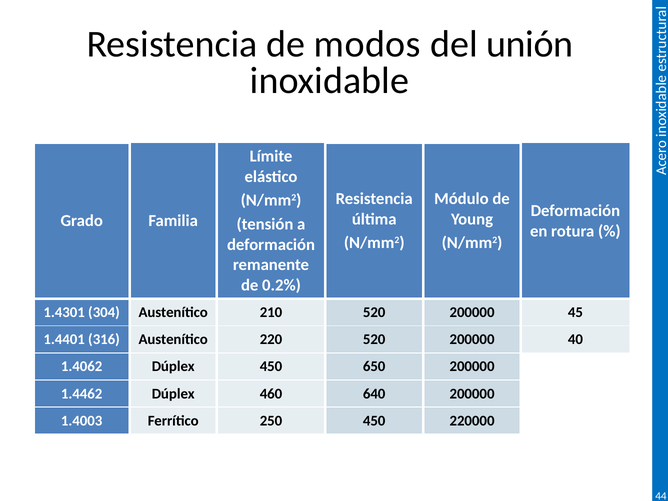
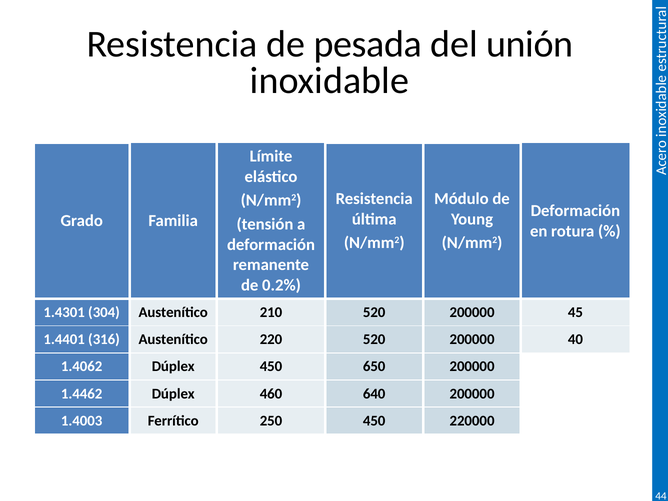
modos: modos -> pesada
